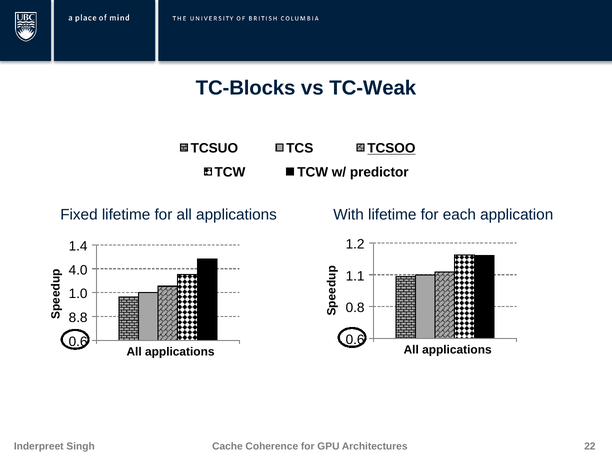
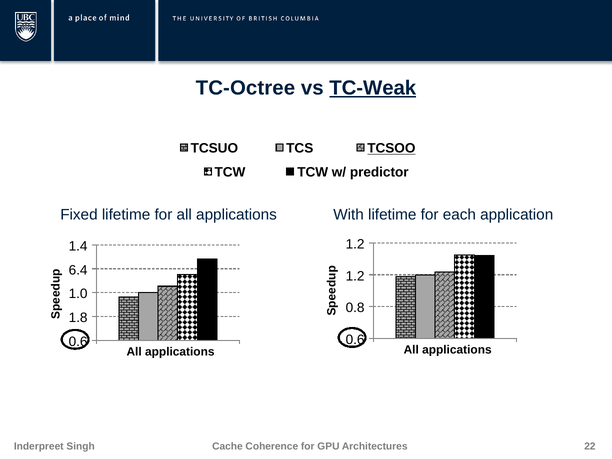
TC-Blocks: TC-Blocks -> TC-Octree
TC-Weak underline: none -> present
4.0: 4.0 -> 6.4
1.1 at (355, 276): 1.1 -> 1.2
8.8: 8.8 -> 1.8
